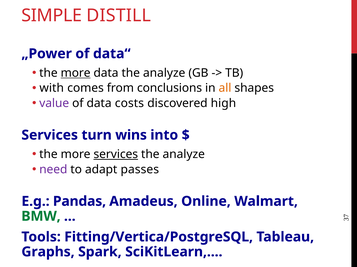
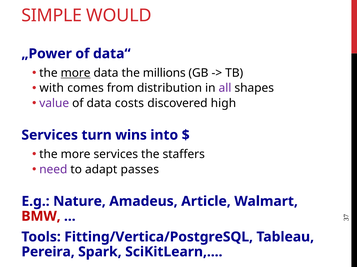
DISTILL: DISTILL -> WOULD
data the analyze: analyze -> millions
conclusions: conclusions -> distribution
all colour: orange -> purple
services at (116, 155) underline: present -> none
analyze at (184, 155): analyze -> staffers
Pandas: Pandas -> Nature
Online: Online -> Article
BMW colour: green -> red
Graphs: Graphs -> Pereira
